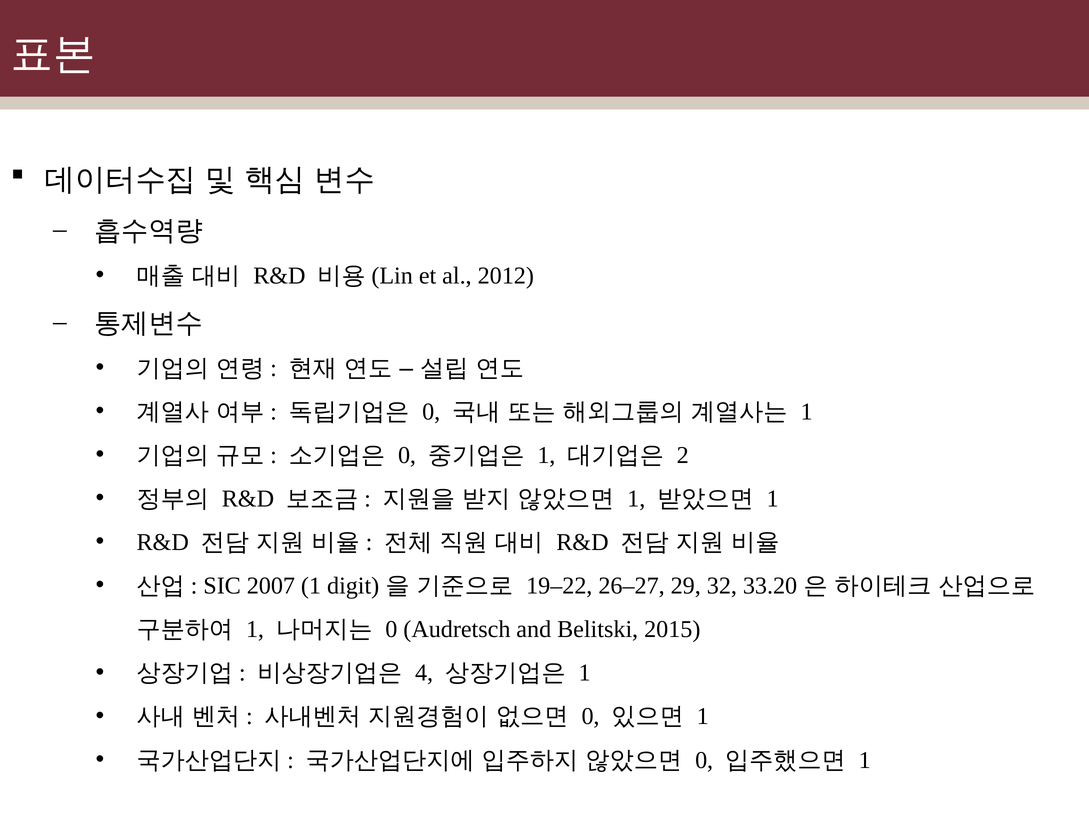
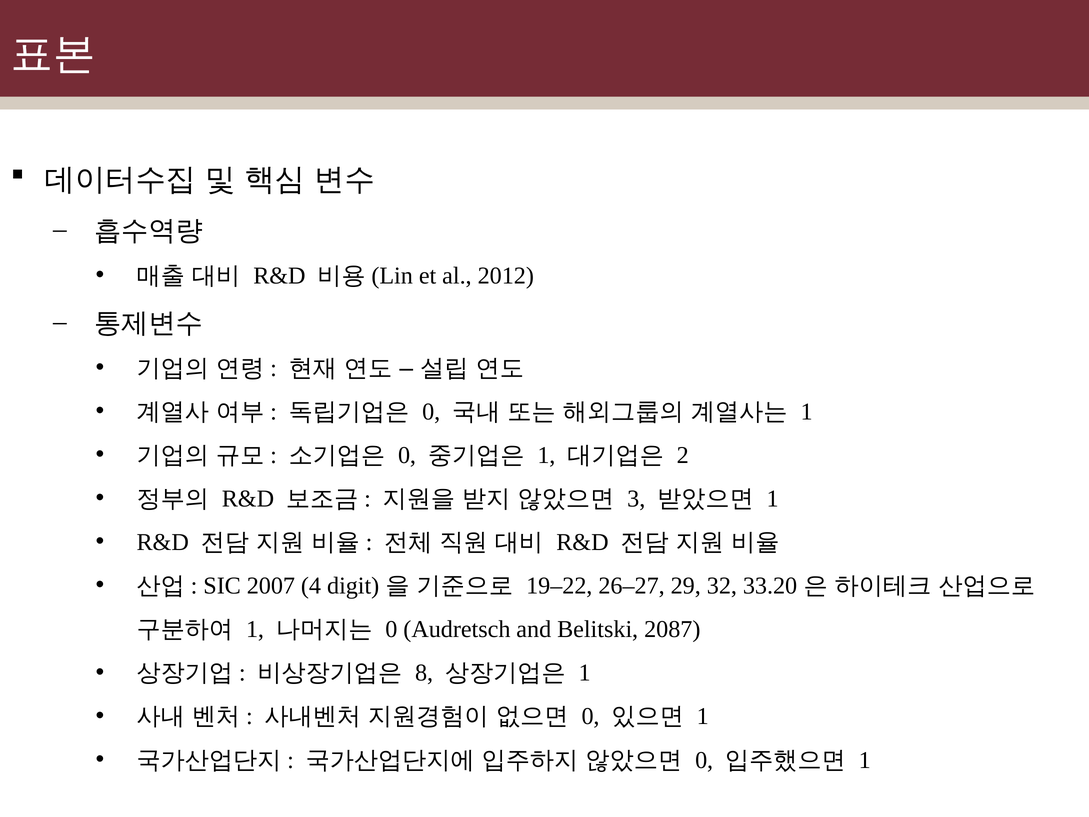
1 at (636, 499): 1 -> 3
2007 1: 1 -> 4
2015: 2015 -> 2087
4: 4 -> 8
